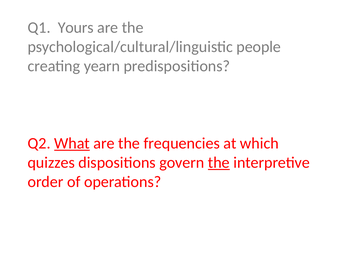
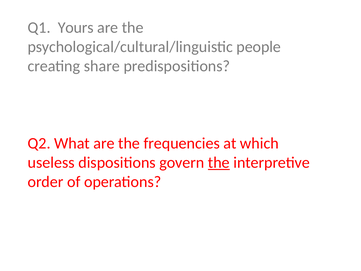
yearn: yearn -> share
What underline: present -> none
quizzes: quizzes -> useless
